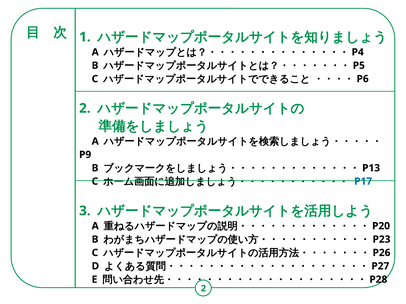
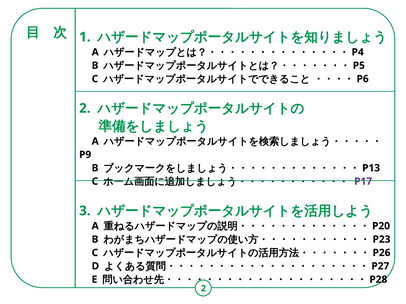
P17 colour: blue -> purple
